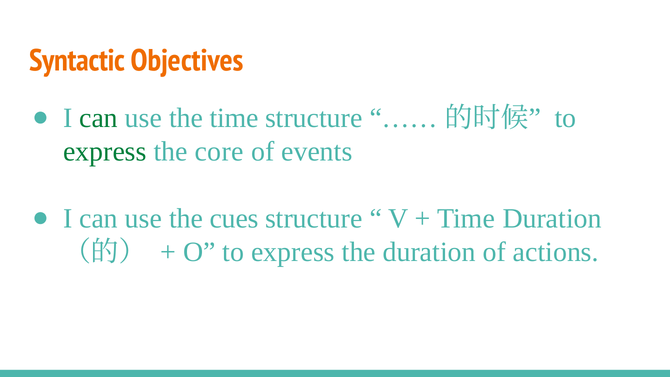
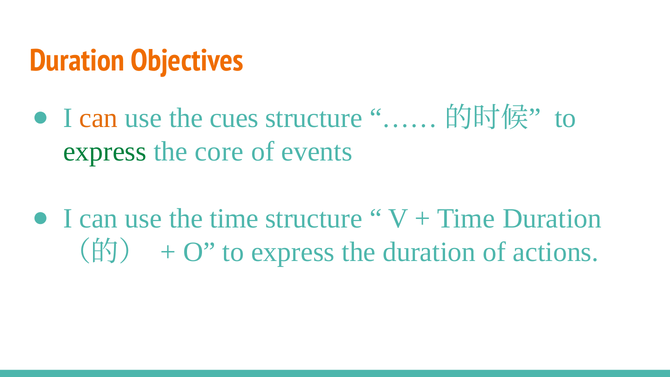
Syntactic at (77, 60): Syntactic -> Duration
can at (99, 118) colour: green -> orange
the time: time -> cues
the cues: cues -> time
